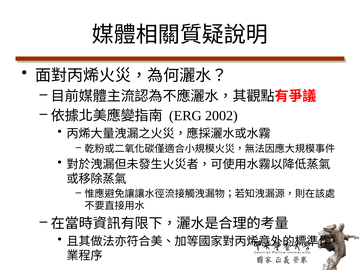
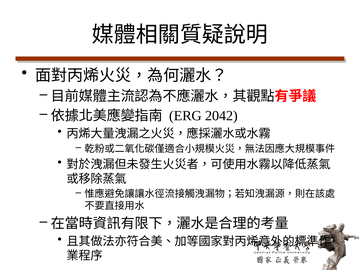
2002: 2002 -> 2042
